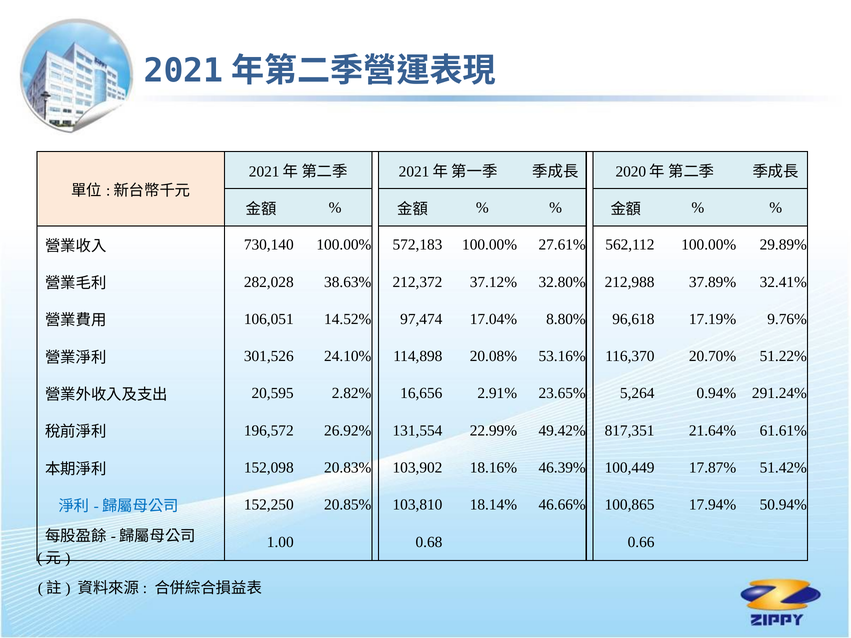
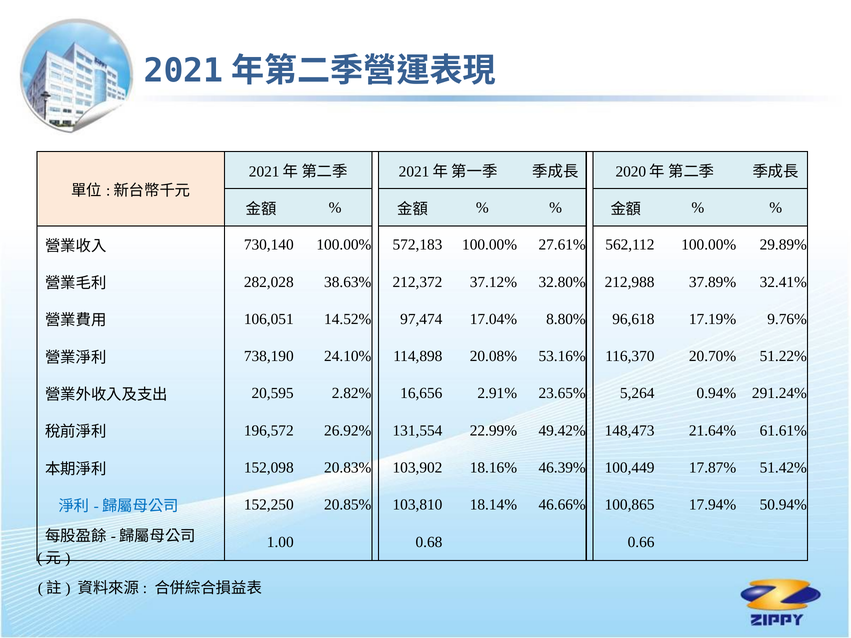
301,526: 301,526 -> 738,190
817,351: 817,351 -> 148,473
